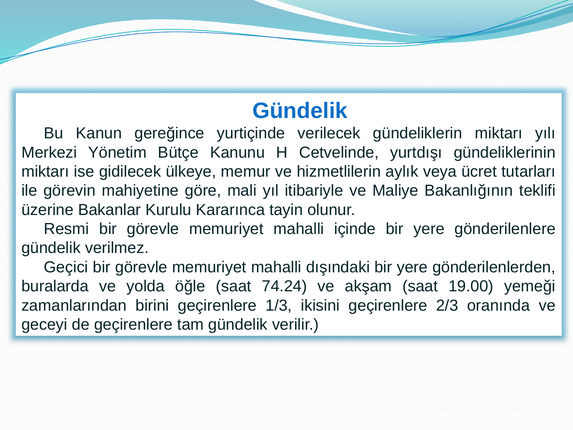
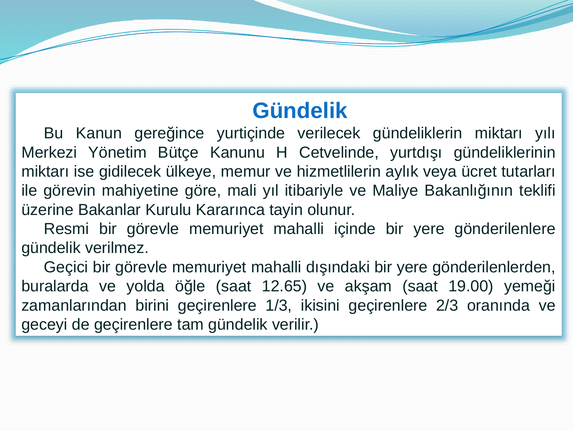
74.24: 74.24 -> 12.65
